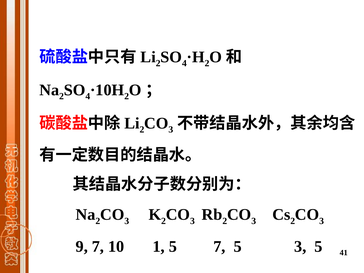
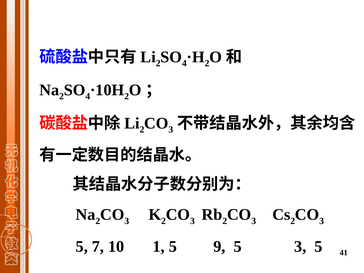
9 at (82, 246): 9 -> 5
5 7: 7 -> 9
